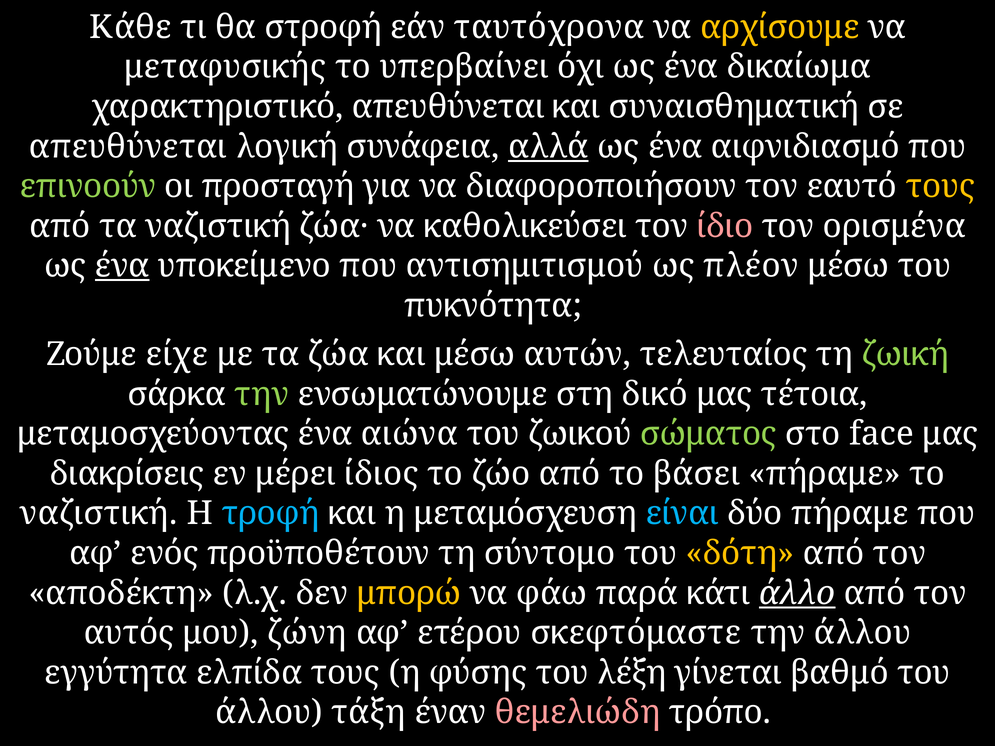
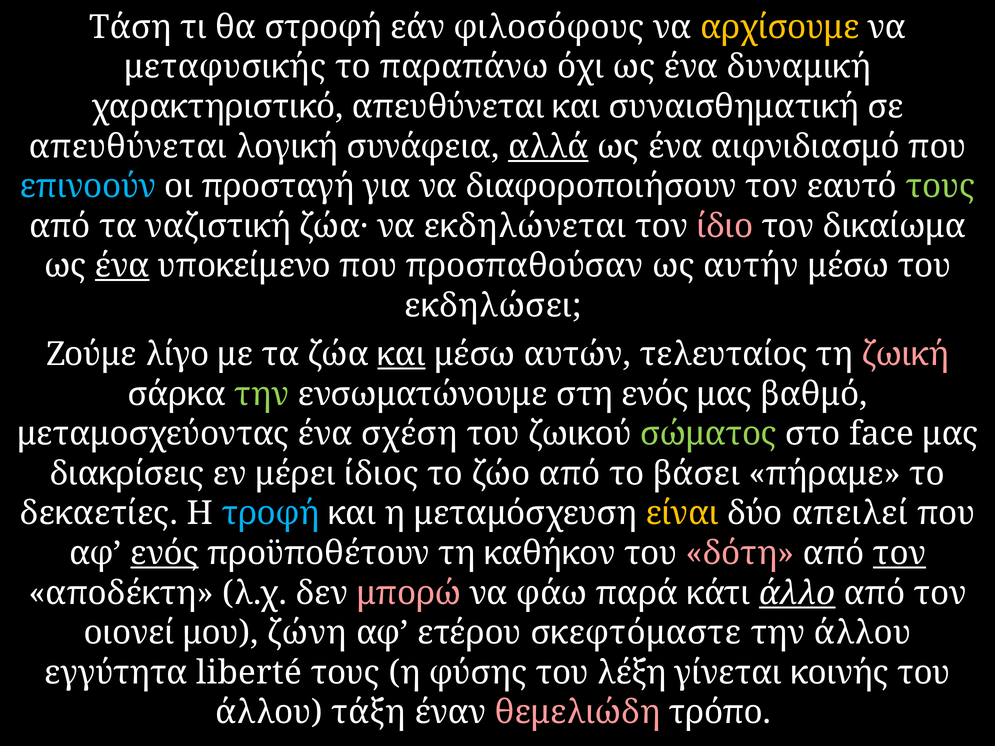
Κάθε: Κάθε -> Τάση
ταυτόχρονα: ταυτόχρονα -> φιλοσόφους
υπερβαίνει: υπερβαίνει -> παραπάνω
δικαίωμα: δικαίωμα -> δυναμική
επινοούν colour: light green -> light blue
τους at (940, 186) colour: yellow -> light green
καθολικεύσει: καθολικεύσει -> εκδηλώνεται
ορισμένα: ορισμένα -> δικαίωμα
αντισημιτισμού: αντισημιτισμού -> προσπαθούσαν
πλέον: πλέον -> αυτήν
πυκνότητα: πυκνότητα -> εκδηλώσει
είχε: είχε -> λίγο
και at (401, 354) underline: none -> present
ζωική colour: light green -> pink
στη δικό: δικό -> ενός
τέτοια: τέτοια -> βαθμό
αιώνα: αιώνα -> σχέση
ναζιστική at (99, 514): ναζιστική -> δεκαετίες
είναι colour: light blue -> yellow
δύο πήραμε: πήραμε -> απειλεί
ενός at (165, 553) underline: none -> present
σύντομο: σύντομο -> καθήκον
δότη colour: yellow -> pink
τον at (899, 553) underline: none -> present
μπορώ colour: yellow -> pink
αυτός: αυτός -> οιονεί
ελπίδα: ελπίδα -> liberté
βαθμό: βαθμό -> κοινής
